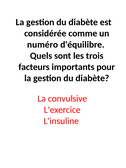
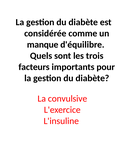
numéro: numéro -> manque
